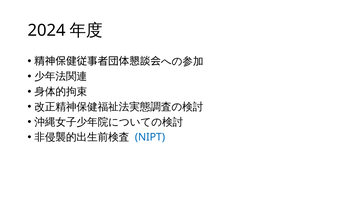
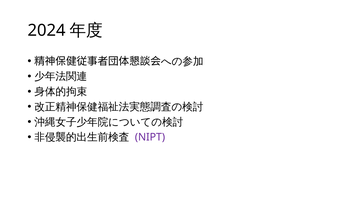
NIPT colour: blue -> purple
